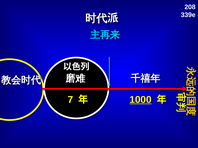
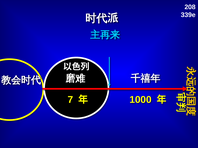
1000 underline: present -> none
